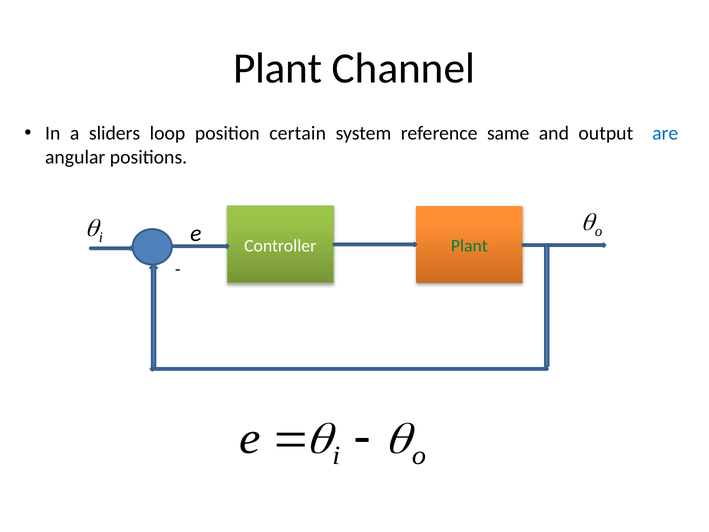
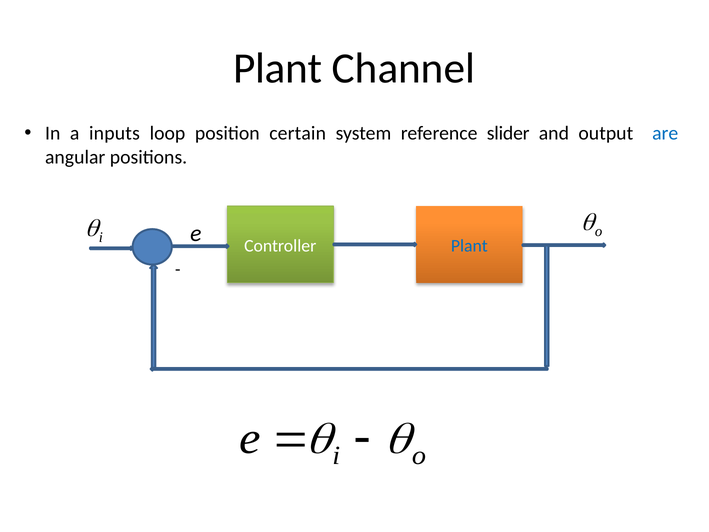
sliders: sliders -> inputs
same: same -> slider
Plant at (469, 246) colour: green -> blue
